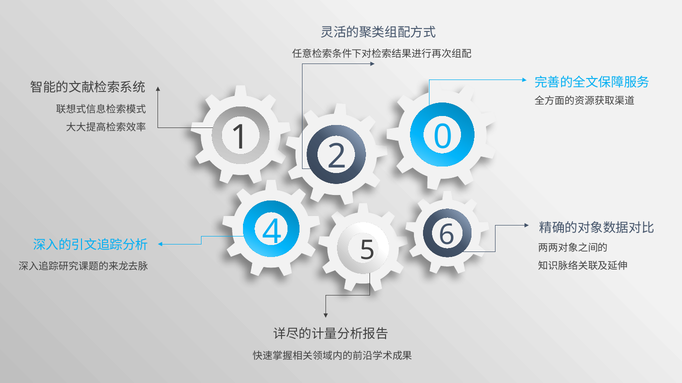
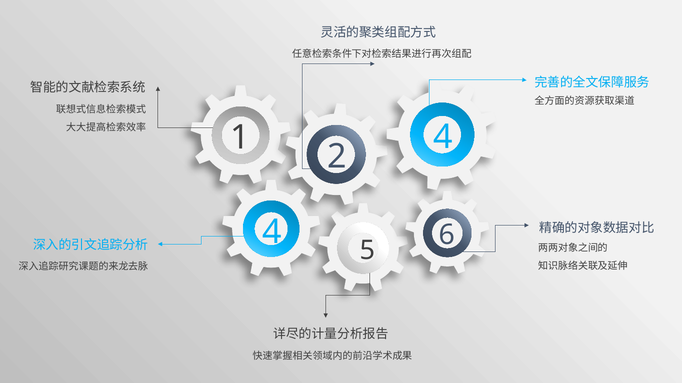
0 at (443, 137): 0 -> 4
